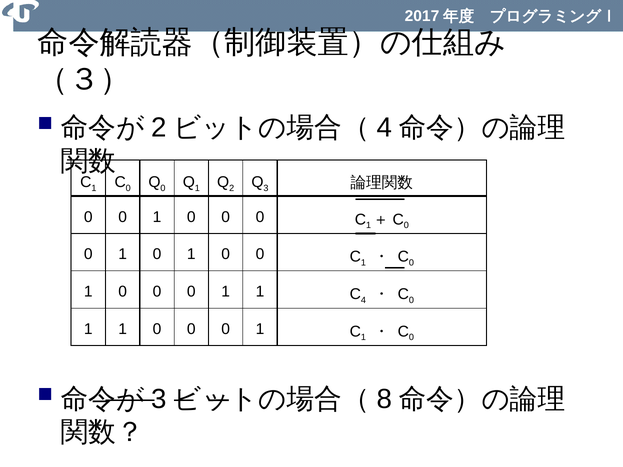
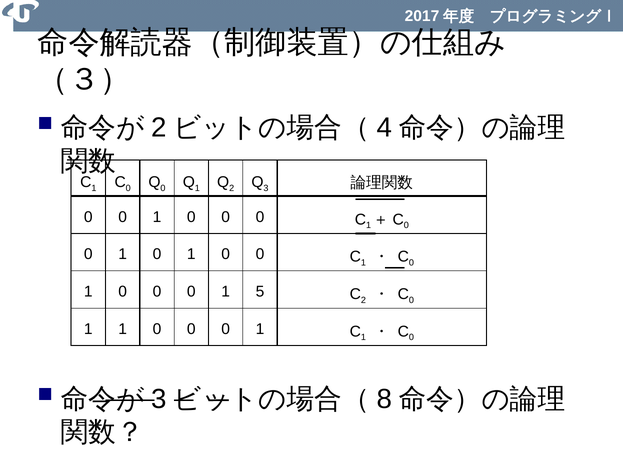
0 0 1 1: 1 -> 5
4 at (363, 300): 4 -> 2
